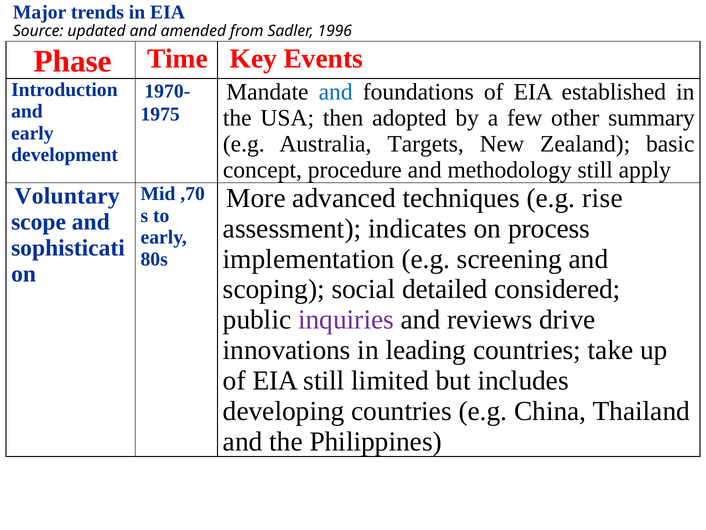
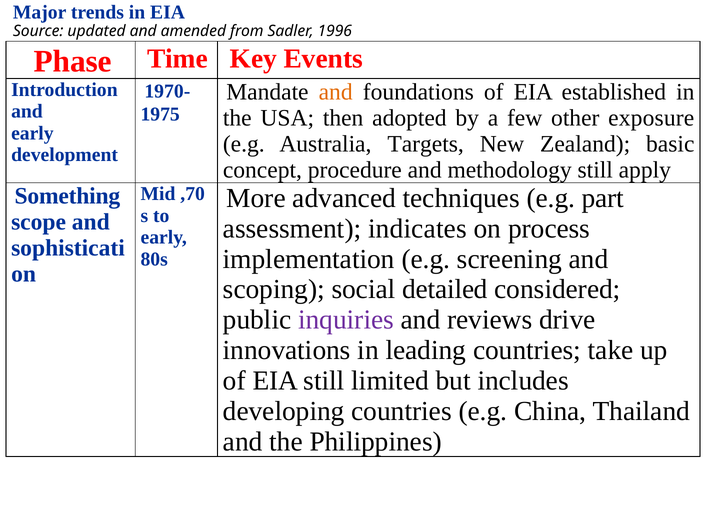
and at (336, 92) colour: blue -> orange
summary: summary -> exposure
Voluntary: Voluntary -> Something
rise: rise -> part
